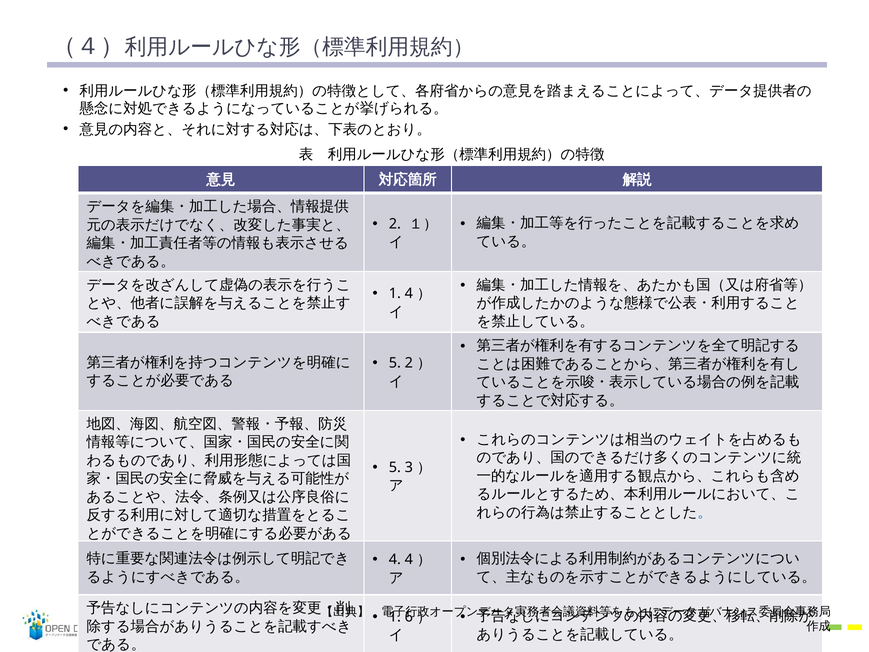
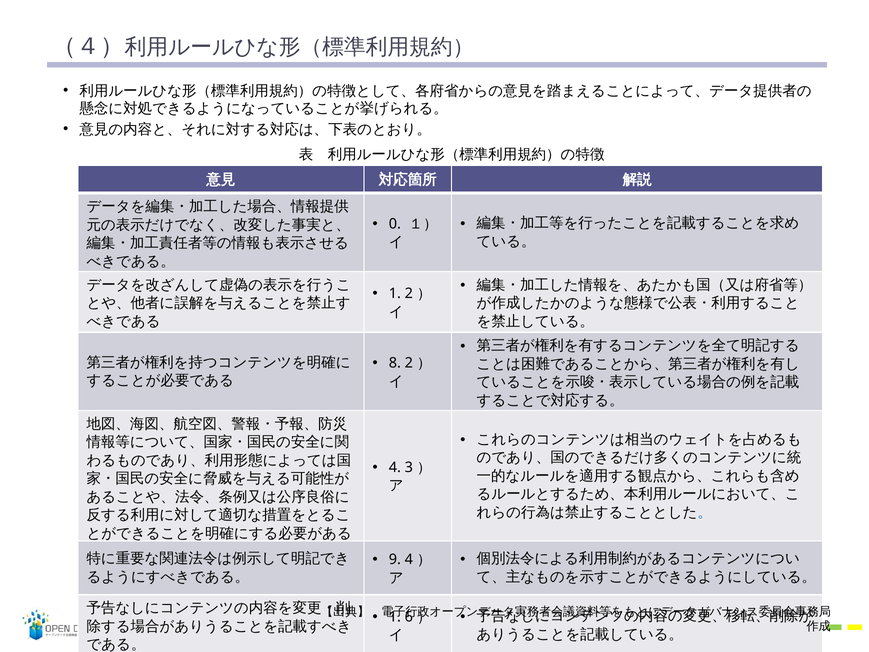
2 at (395, 224): 2 -> 0
1 4: 4 -> 2
5 at (395, 363): 5 -> 8
5 at (395, 467): 5 -> 4
4 at (395, 559): 4 -> 9
